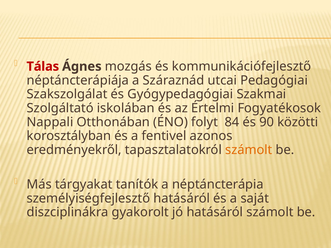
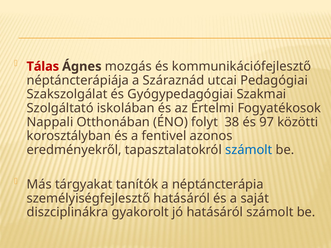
84: 84 -> 38
90: 90 -> 97
számolt at (249, 150) colour: orange -> blue
